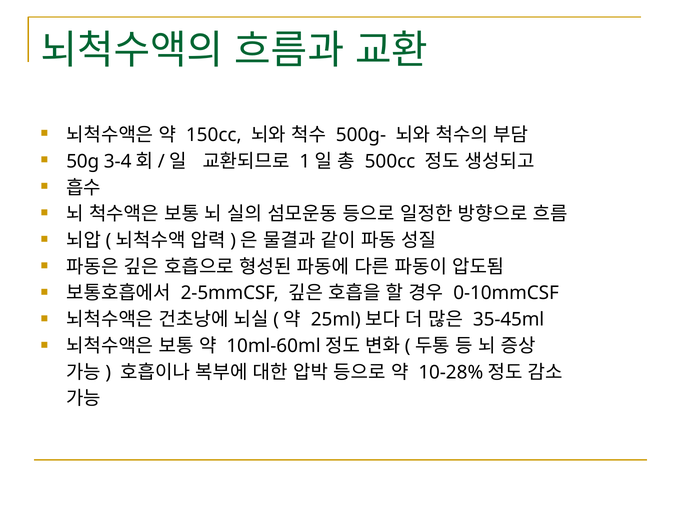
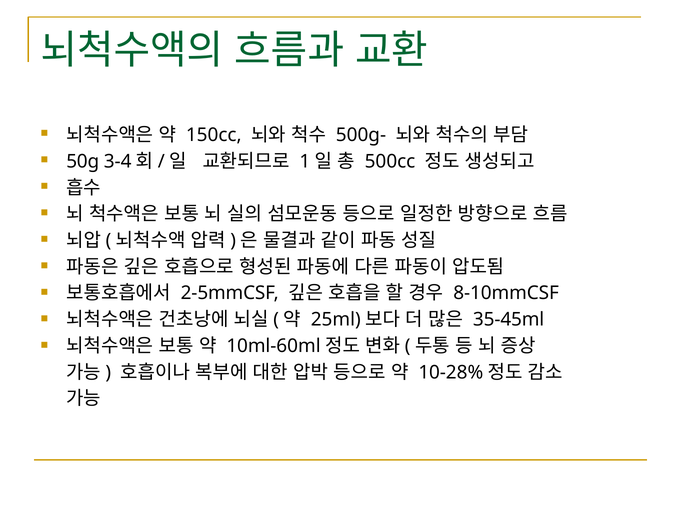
0-10mmCSF: 0-10mmCSF -> 8-10mmCSF
